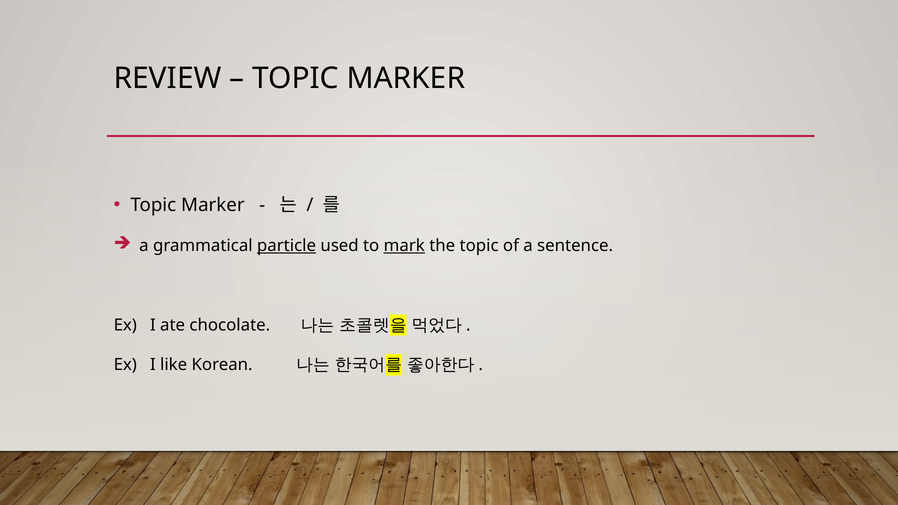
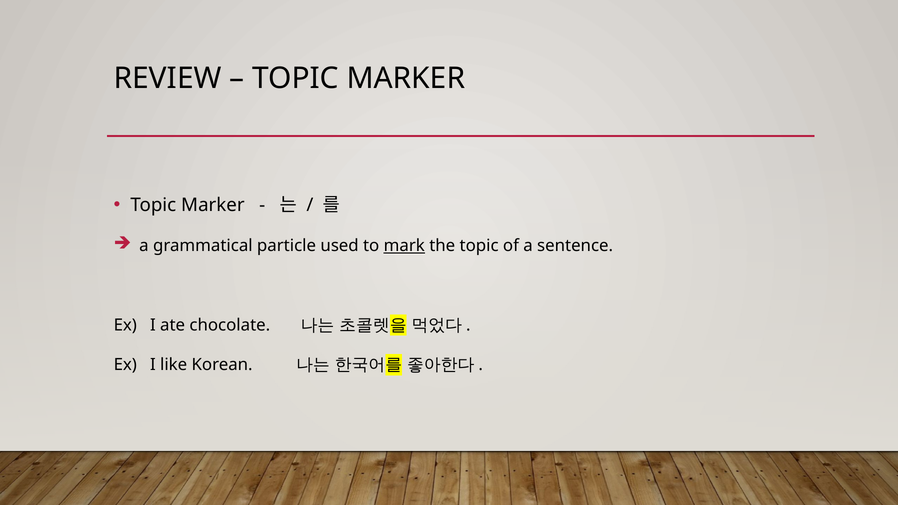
particle underline: present -> none
